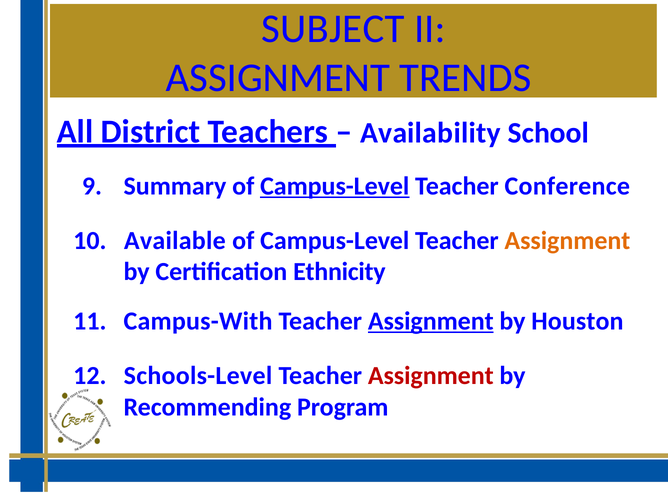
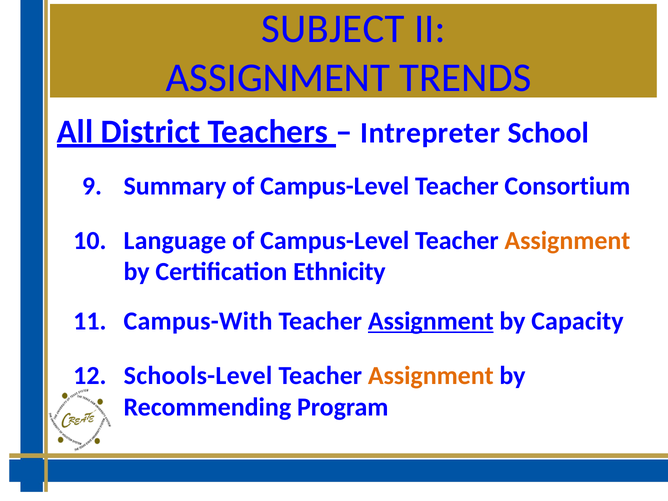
Availability: Availability -> Intrepreter
Campus-Level at (335, 186) underline: present -> none
Conference: Conference -> Consortium
Available: Available -> Language
Houston: Houston -> Capacity
Assignment at (431, 376) colour: red -> orange
